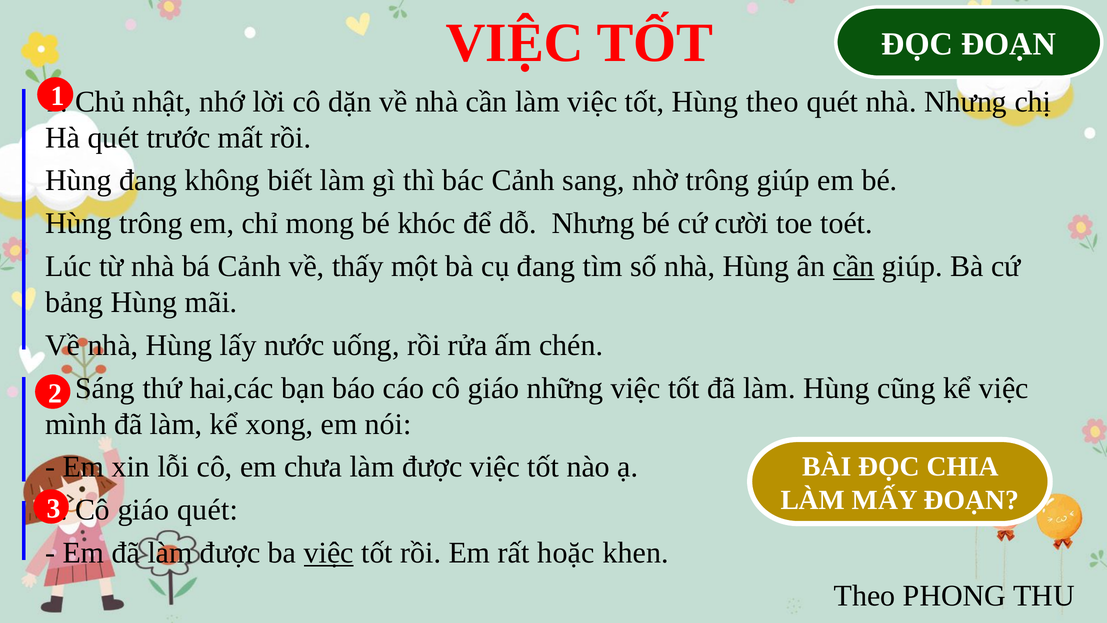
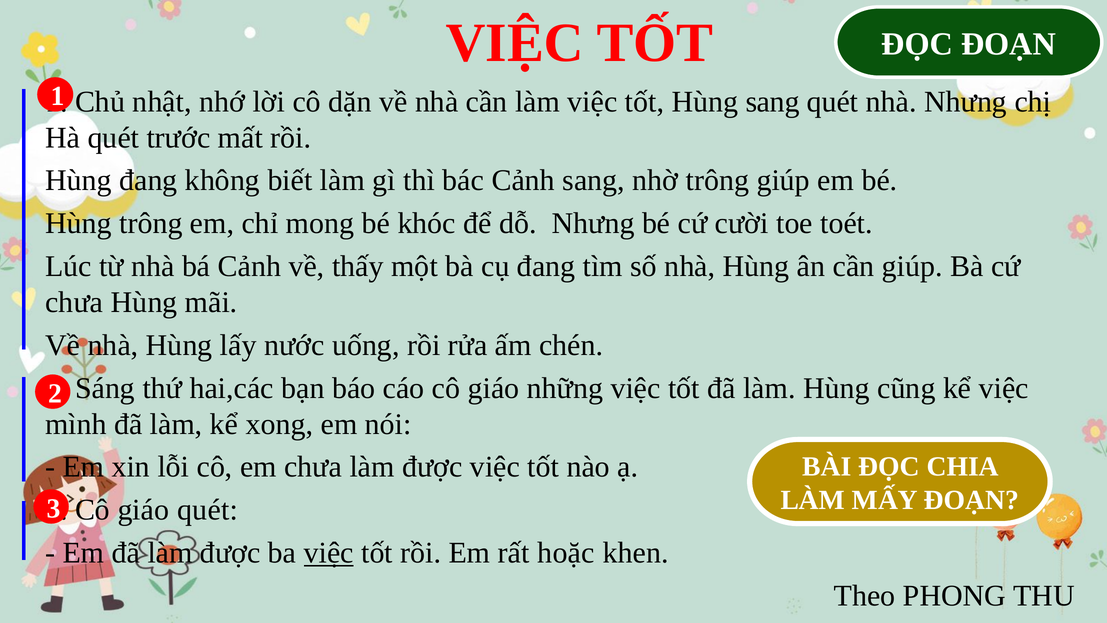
Hùng theo: theo -> sang
cần at (854, 266) underline: present -> none
bảng at (74, 302): bảng -> chưa
